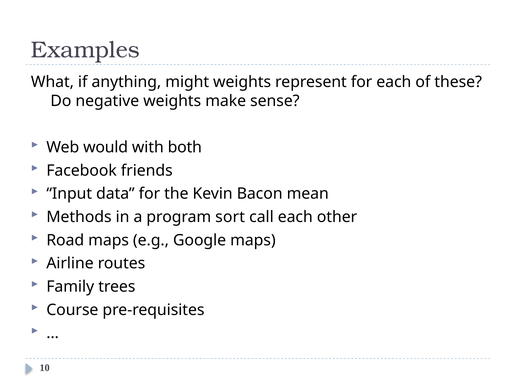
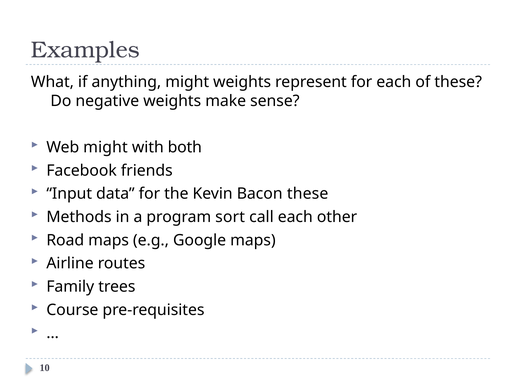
Web would: would -> might
Bacon mean: mean -> these
